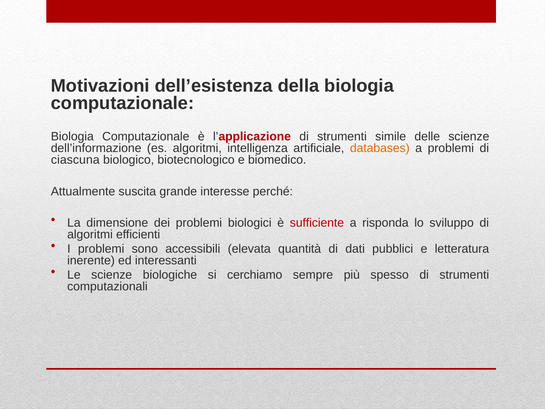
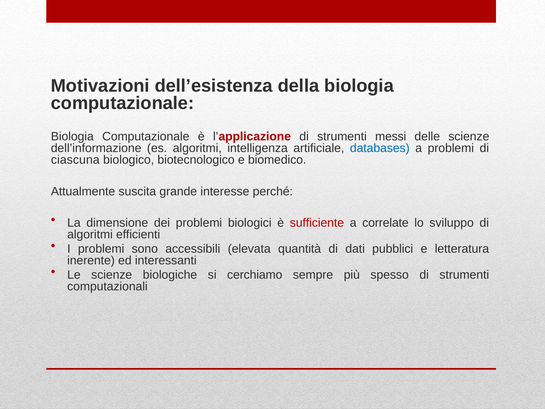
simile: simile -> messi
databases colour: orange -> blue
risponda: risponda -> correlate
